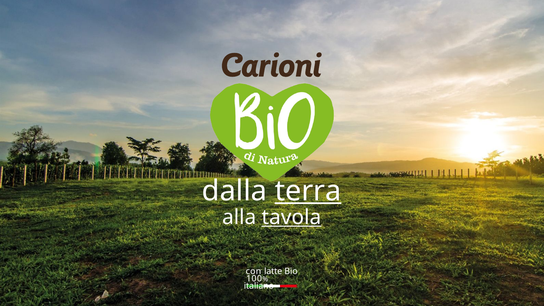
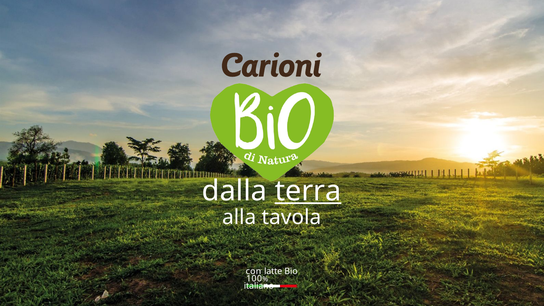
tavola underline: present -> none
